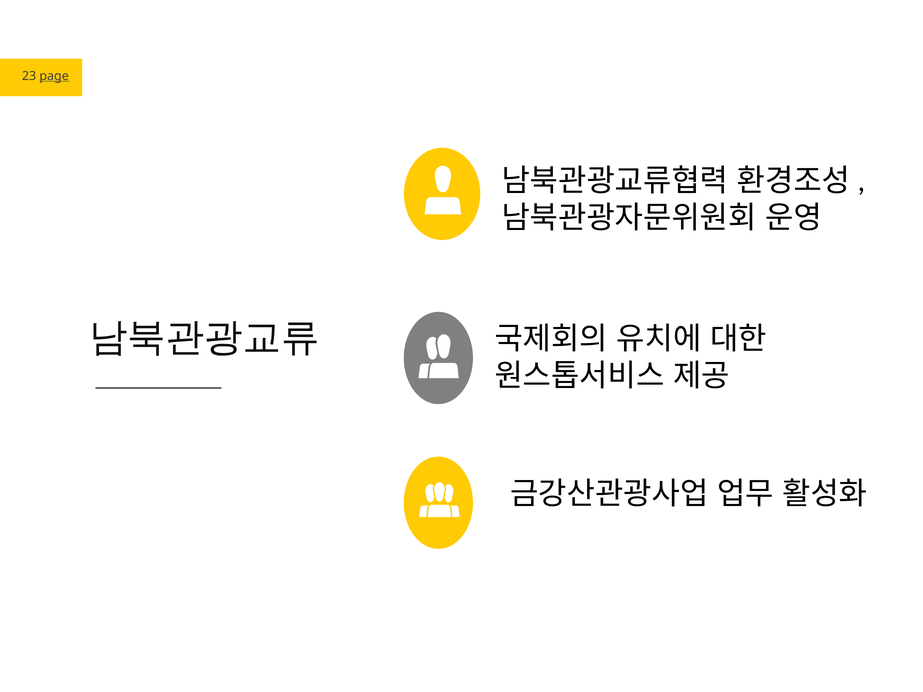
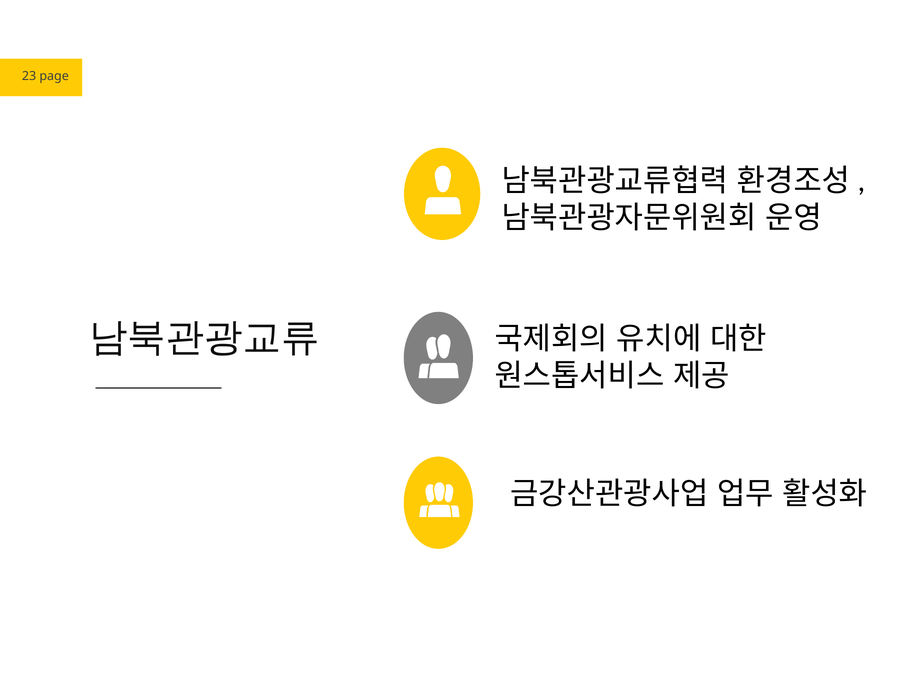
page underline: present -> none
